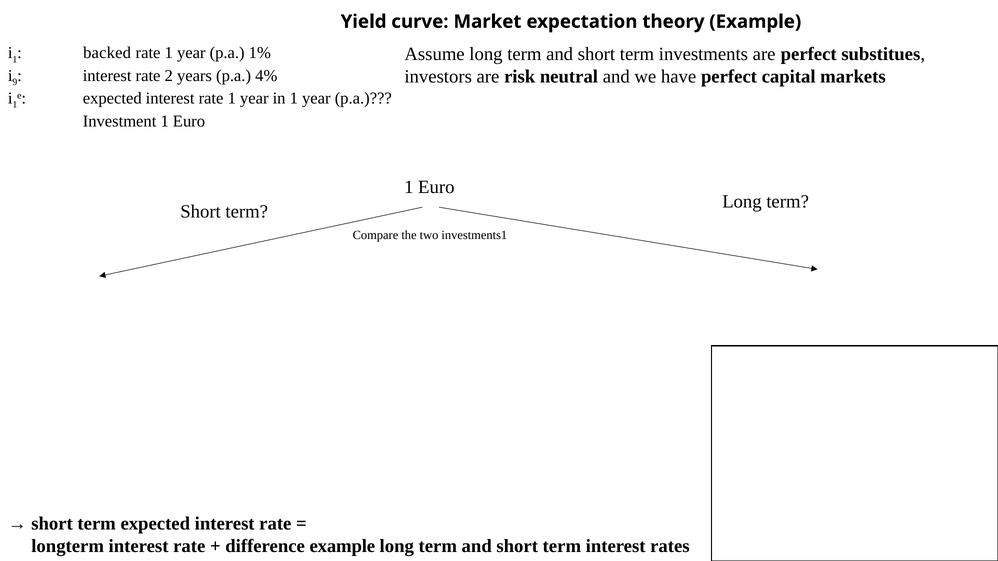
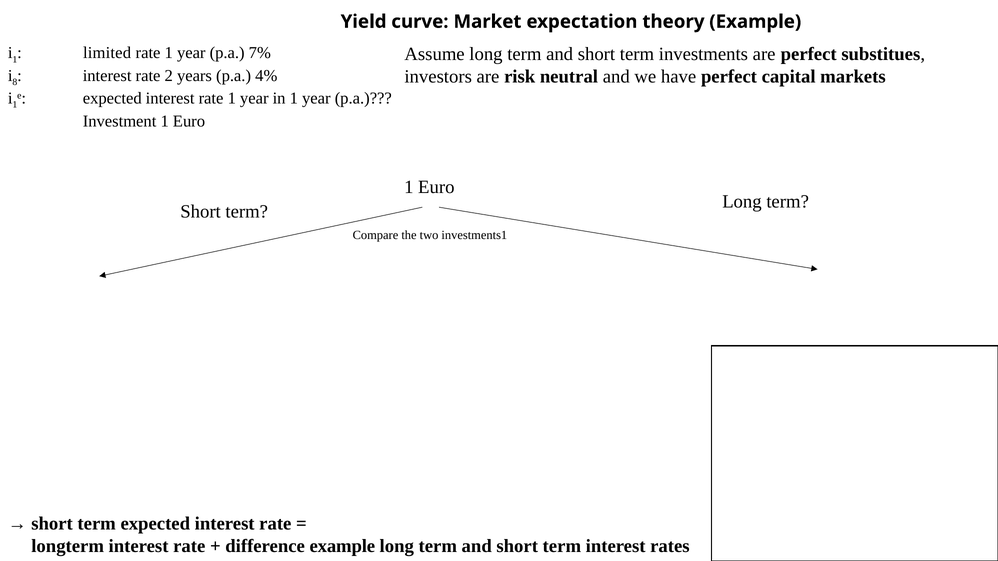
backed: backed -> limited
1%: 1% -> 7%
9: 9 -> 8
